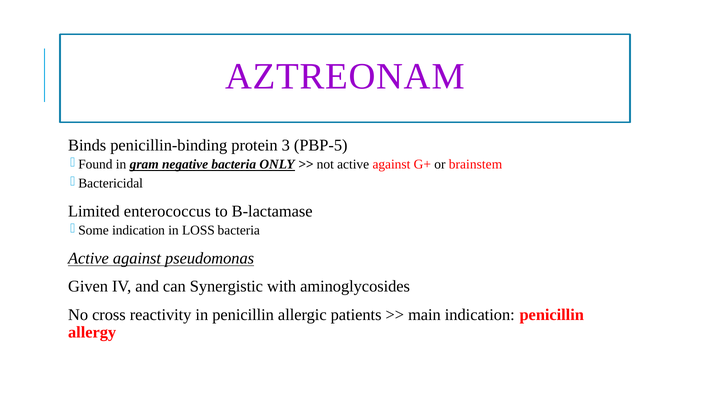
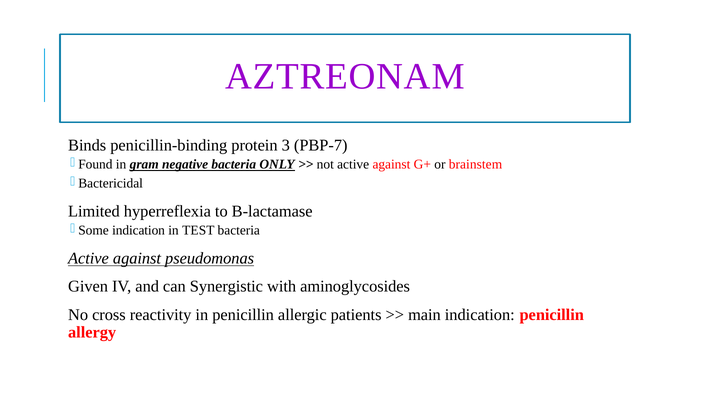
PBP-5: PBP-5 -> PBP-7
enterococcus: enterococcus -> hyperreflexia
LOSS: LOSS -> TEST
